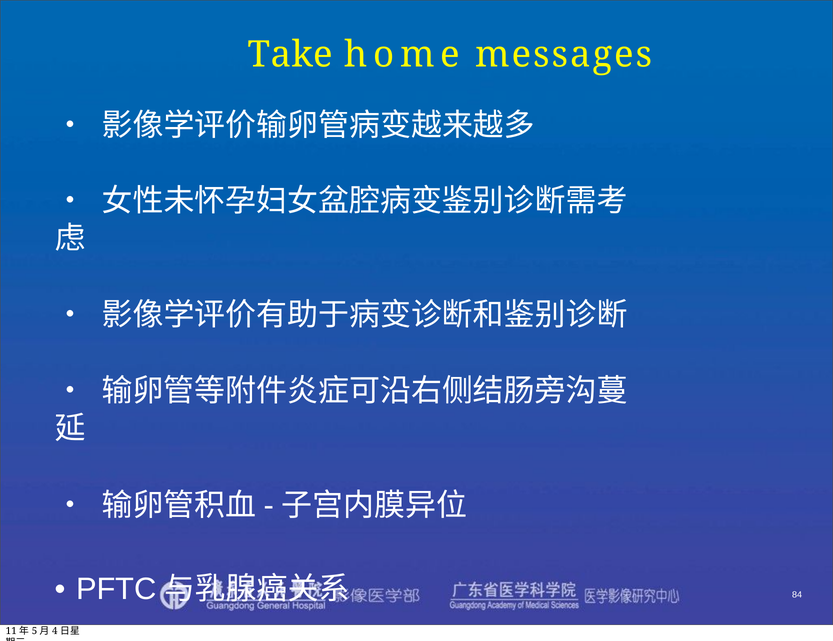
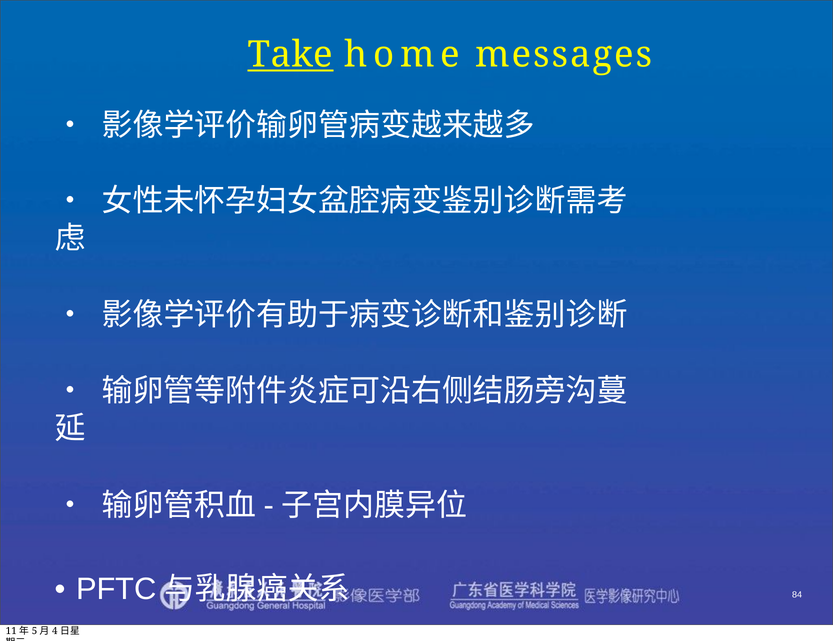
Take underline: none -> present
